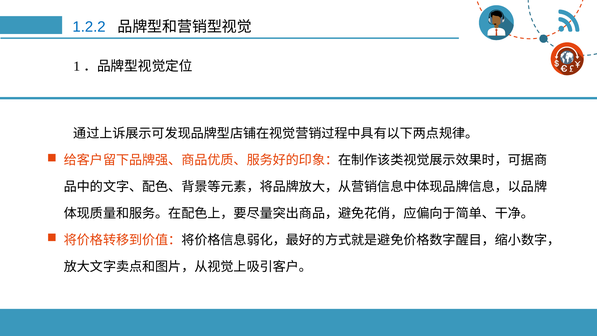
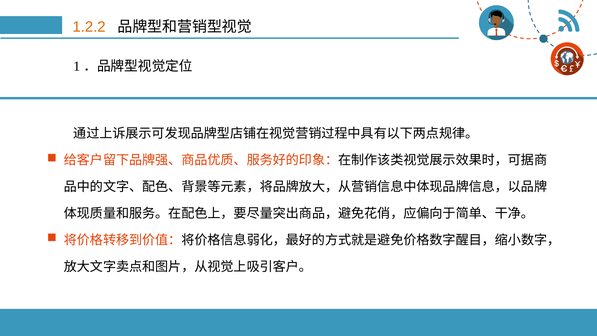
1.2.2 colour: blue -> orange
